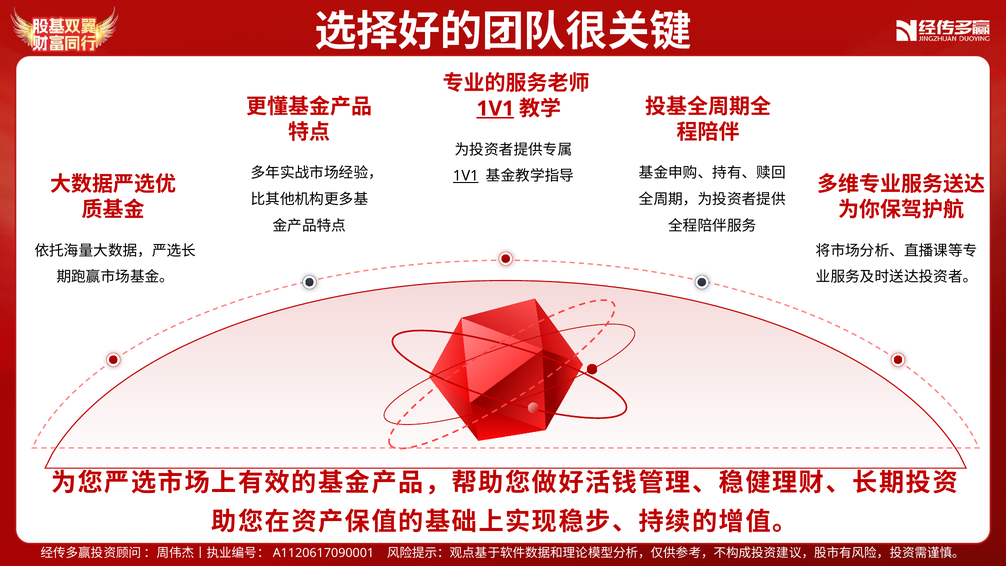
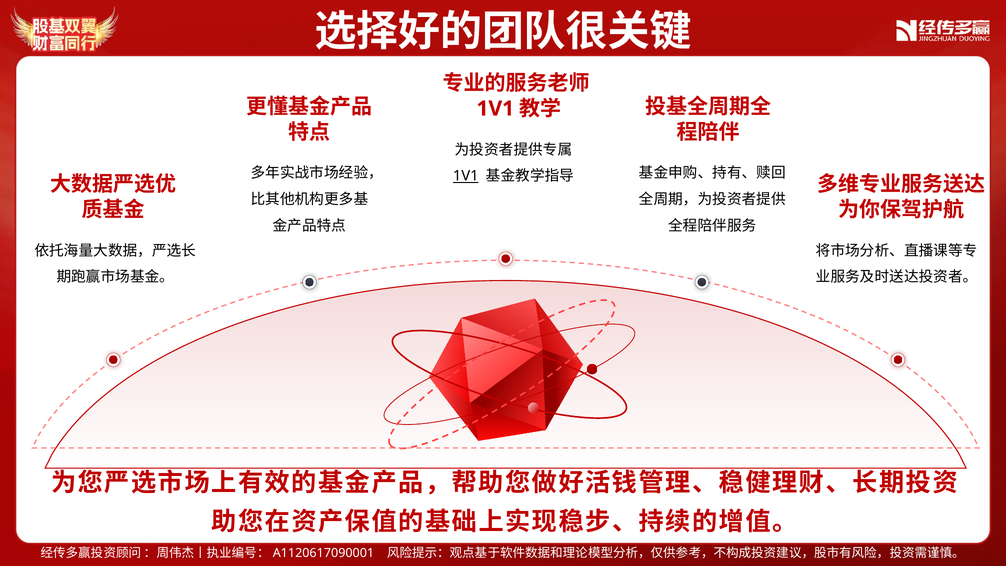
1V1 at (495, 109) underline: present -> none
